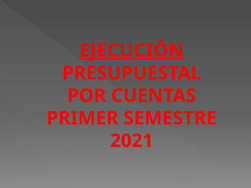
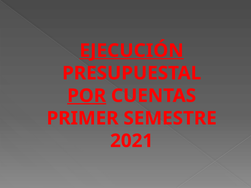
POR underline: none -> present
